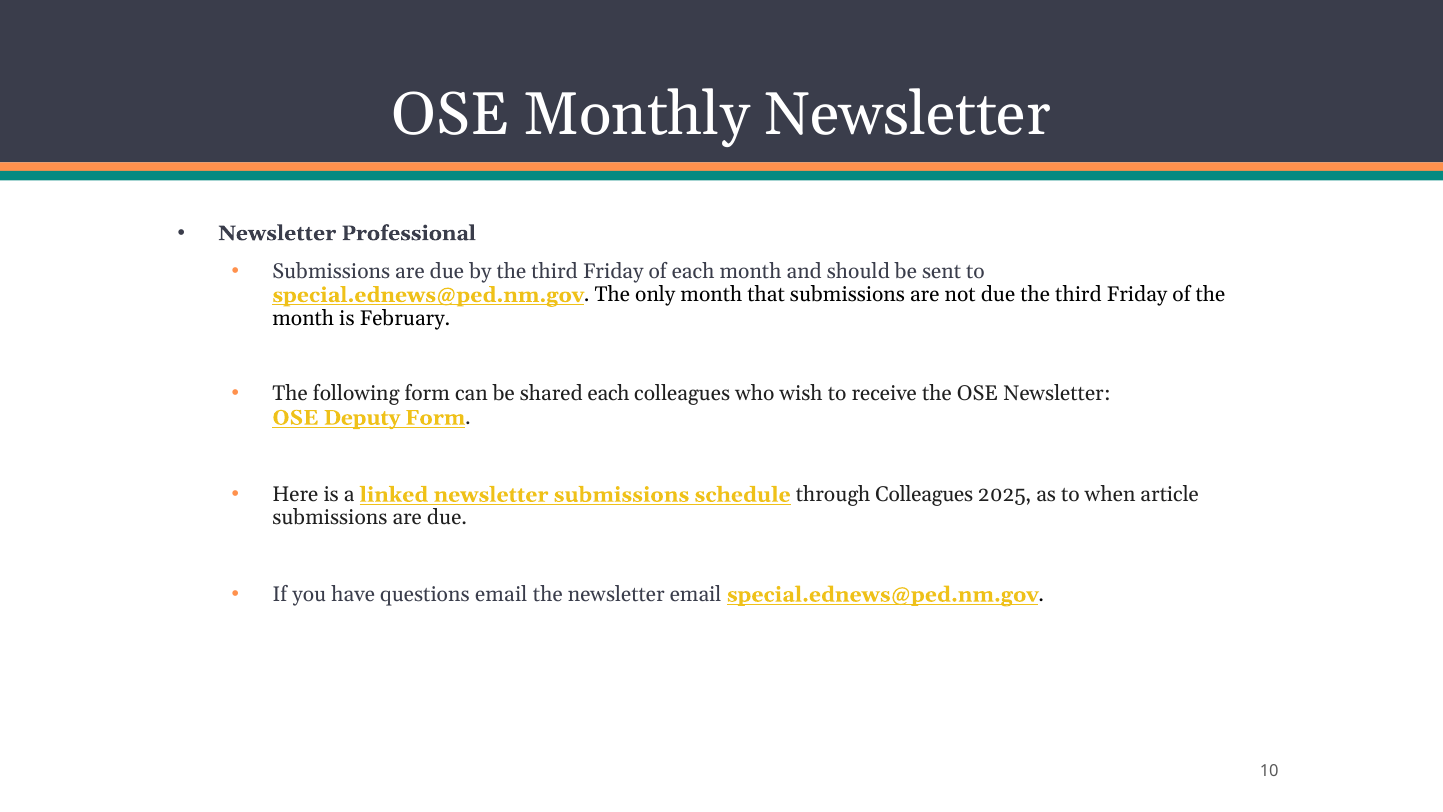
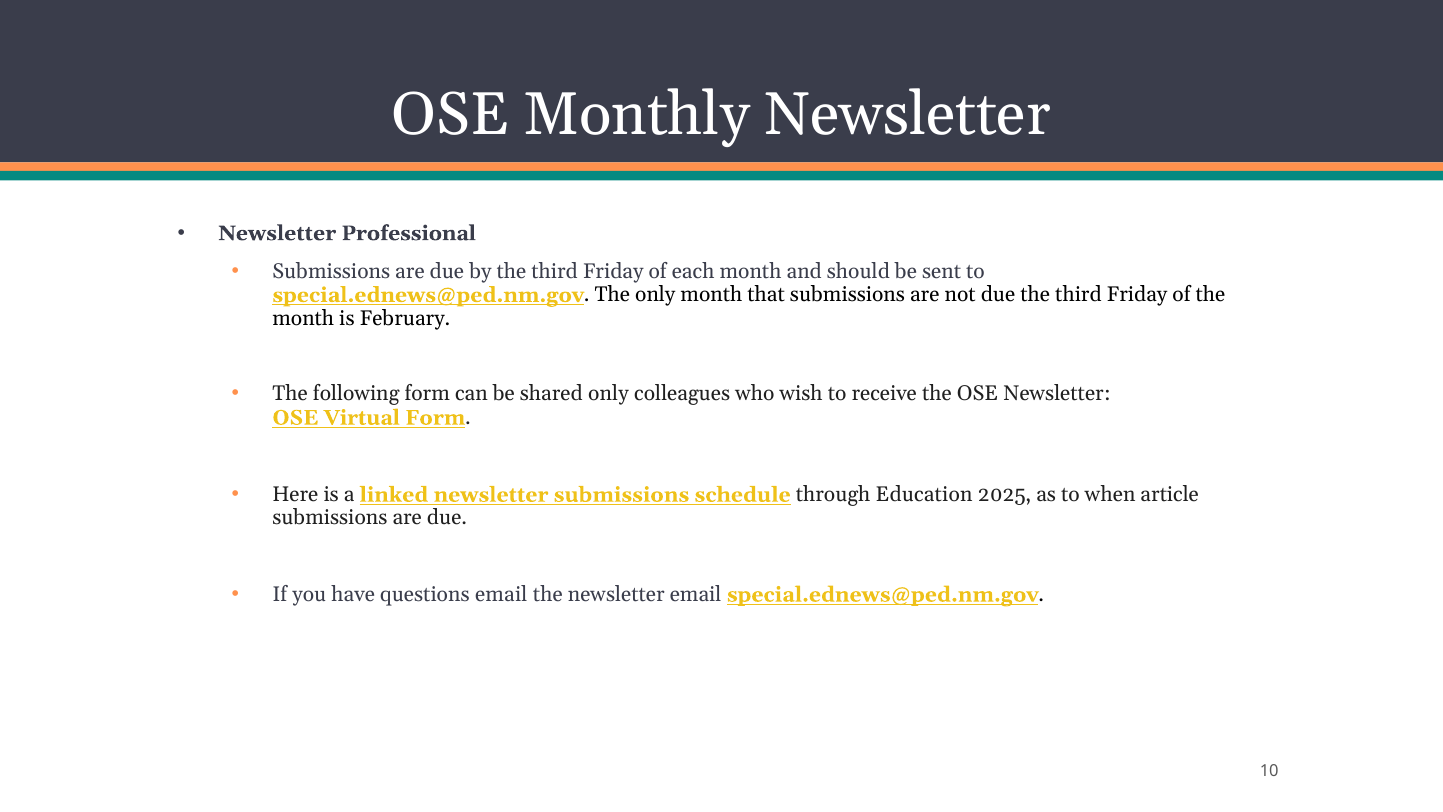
shared each: each -> only
Deputy: Deputy -> Virtual
through Colleagues: Colleagues -> Education
